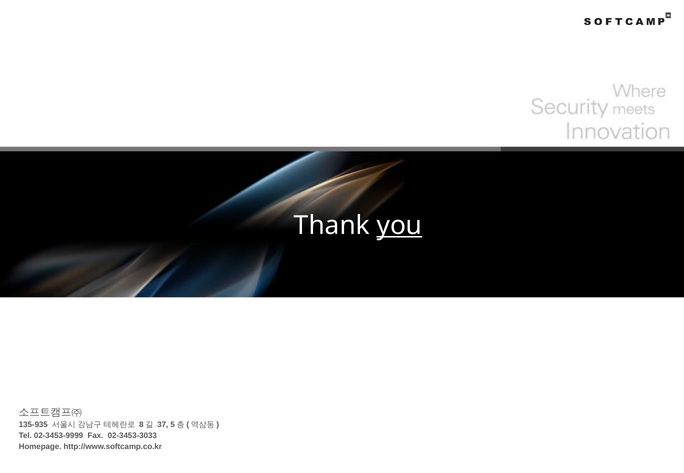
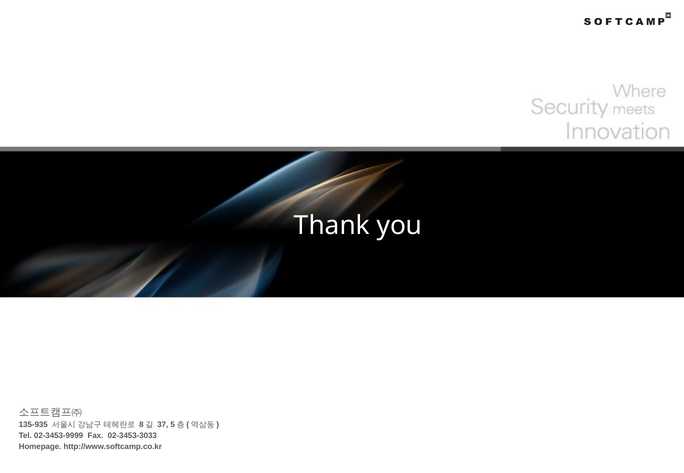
you underline: present -> none
